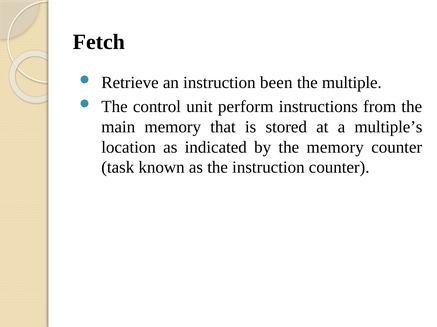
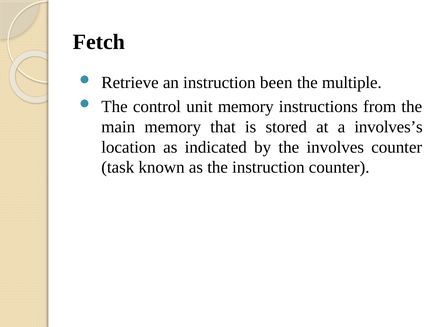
unit perform: perform -> memory
multiple’s: multiple’s -> involves’s
the memory: memory -> involves
